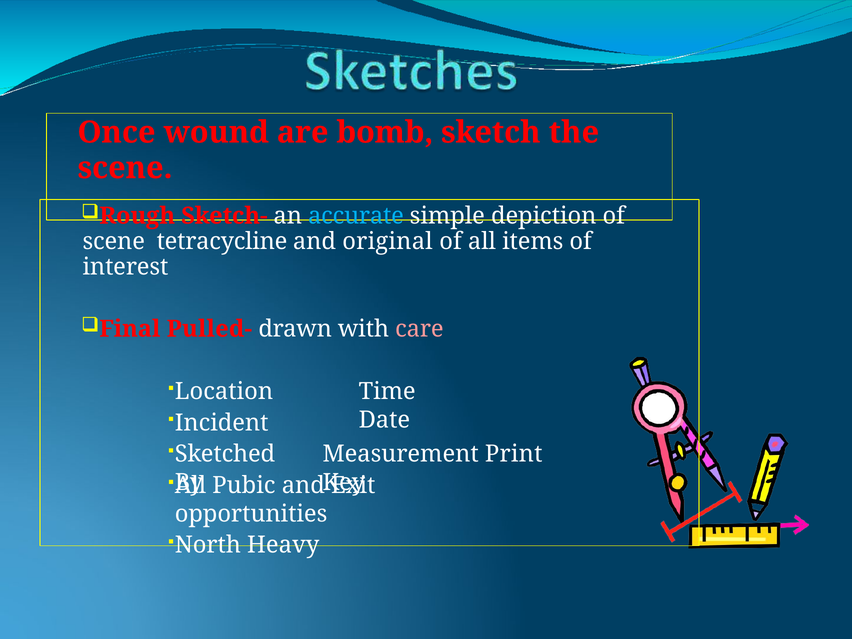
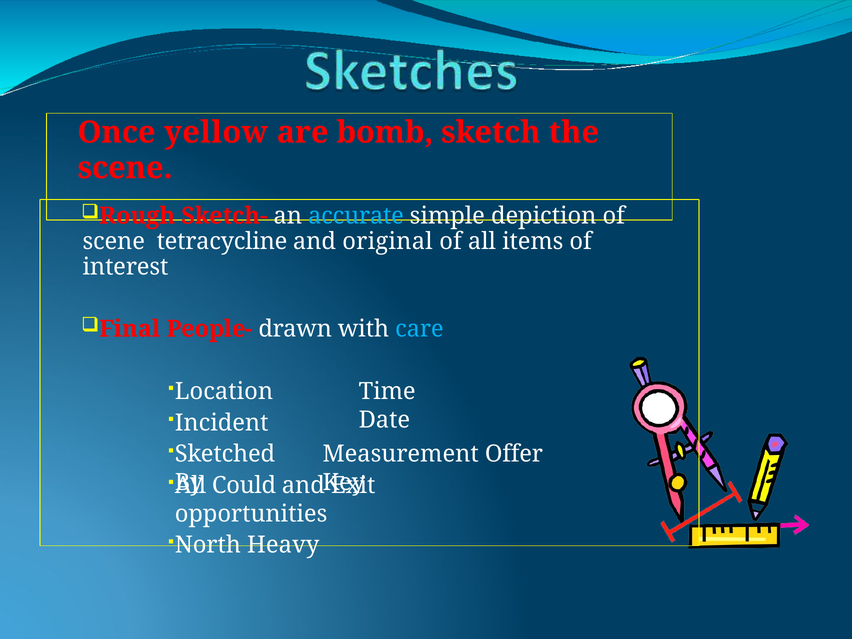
wound: wound -> yellow
Pulled-: Pulled- -> People-
care colour: pink -> light blue
Print: Print -> Offer
Pubic: Pubic -> Could
